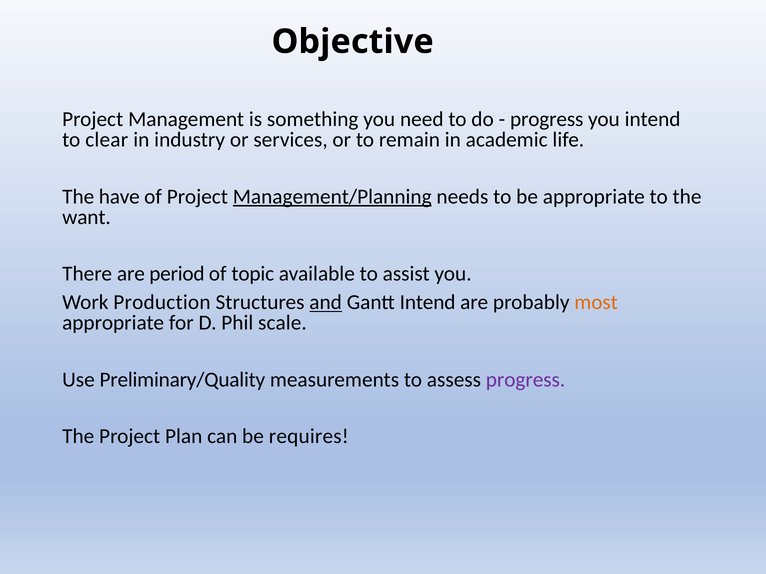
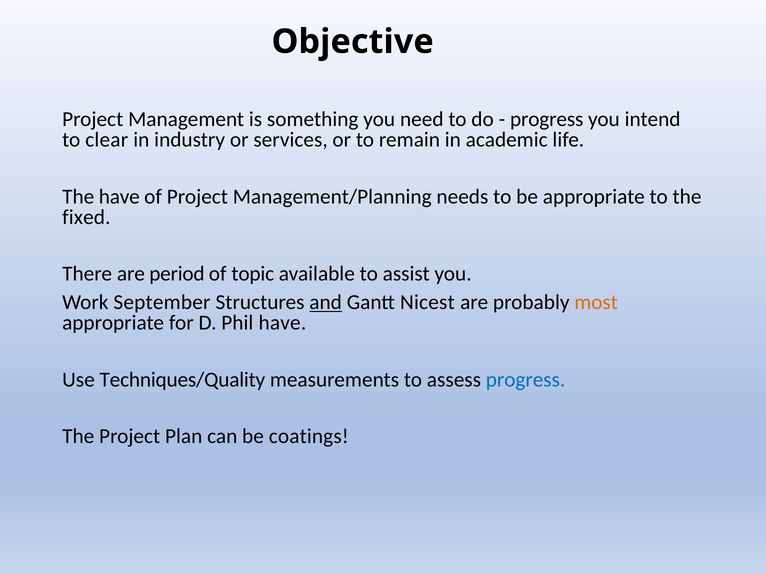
Management/Planning underline: present -> none
want: want -> fixed
Production: Production -> September
Gantt Intend: Intend -> Nicest
Phil scale: scale -> have
Preliminary/Quality: Preliminary/Quality -> Techniques/Quality
progress at (526, 380) colour: purple -> blue
requires: requires -> coatings
